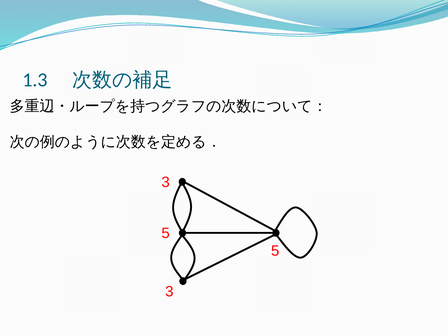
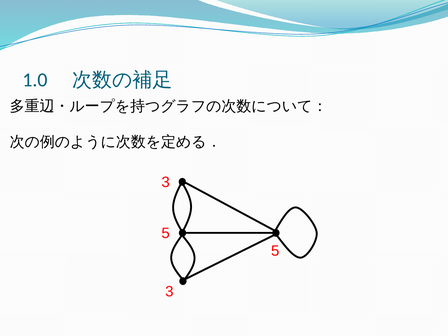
1.3: 1.3 -> 1.0
